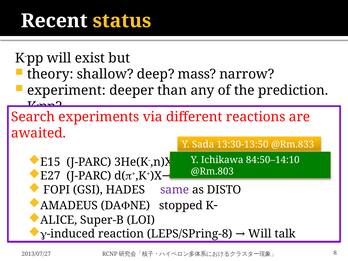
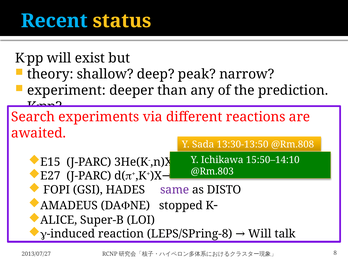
Recent colour: white -> light blue
mass: mass -> peak
@Rm.833: @Rm.833 -> @Rm.808
84:50–14:10: 84:50–14:10 -> 15:50–14:10
